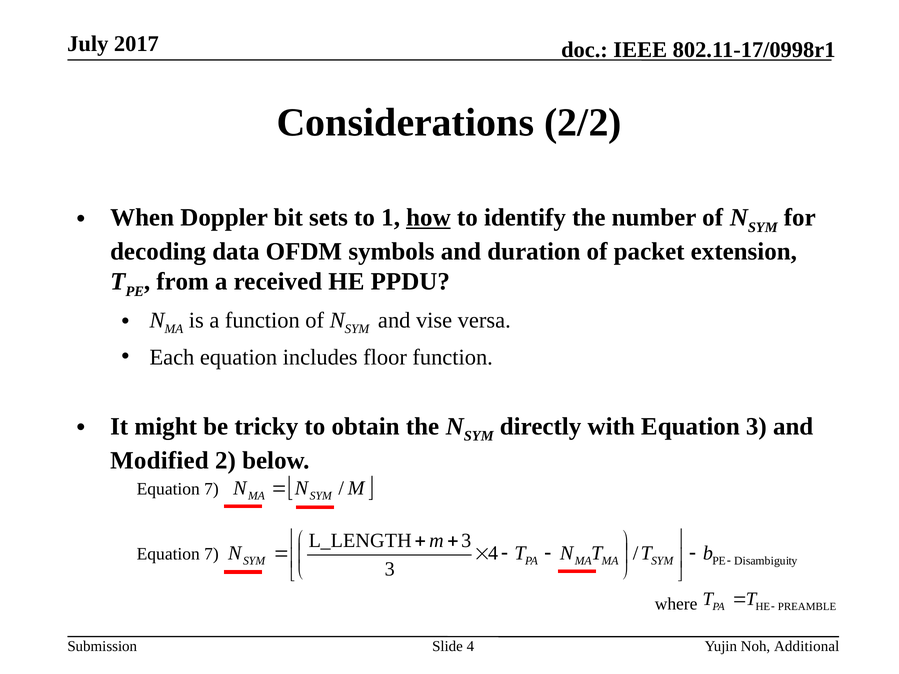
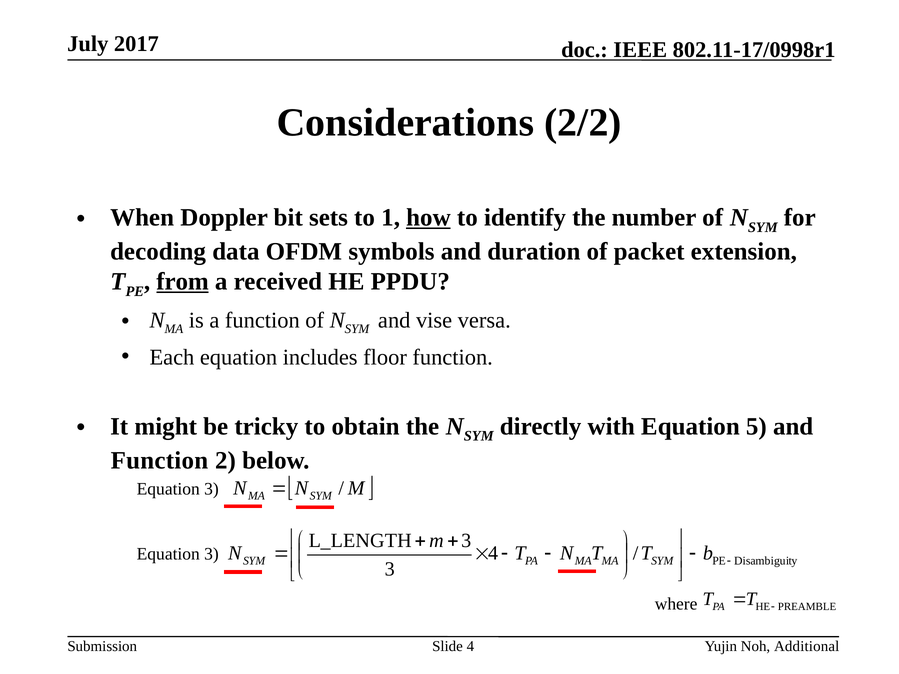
from underline: none -> present
Equation 3: 3 -> 5
Modified at (159, 461): Modified -> Function
7 at (212, 489): 7 -> 3
7 at (212, 554): 7 -> 3
